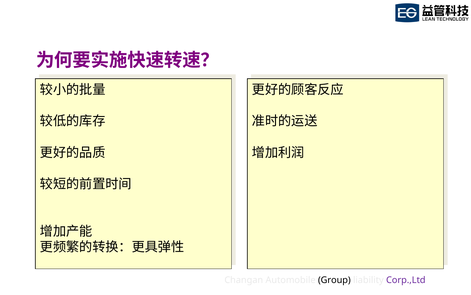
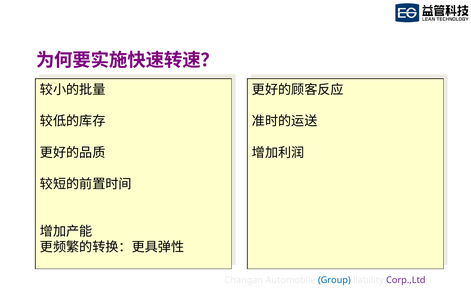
Group colour: black -> blue
